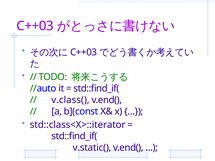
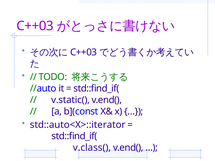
v.class(: v.class( -> v.static(
std::class<X>::iterator: std::class<X>::iterator -> std::auto<X>::iterator
v.static(: v.static( -> v.class(
